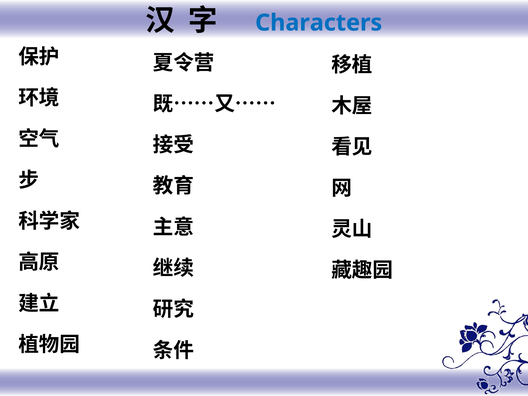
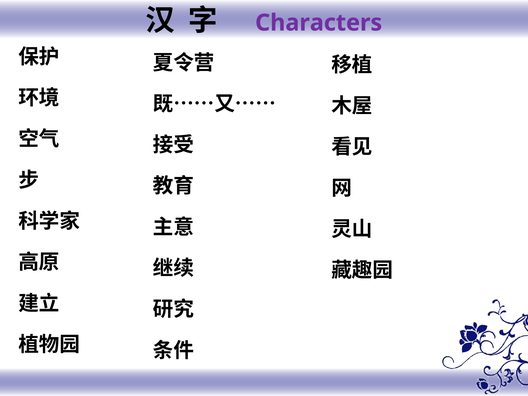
Characters colour: blue -> purple
